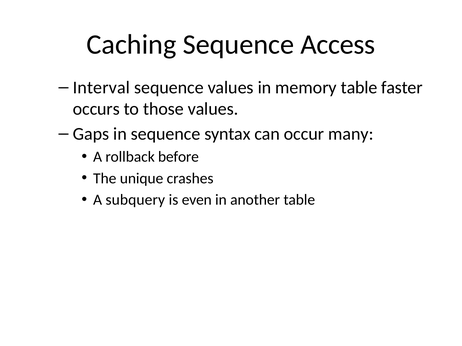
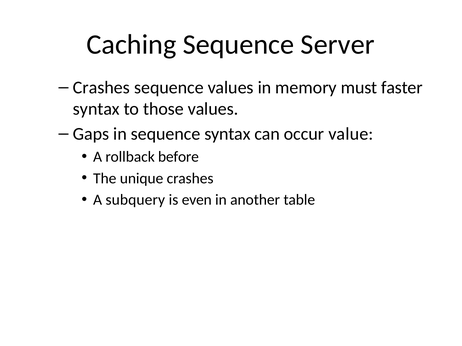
Access: Access -> Server
Interval at (101, 88): Interval -> Crashes
memory table: table -> must
occurs at (96, 109): occurs -> syntax
many: many -> value
